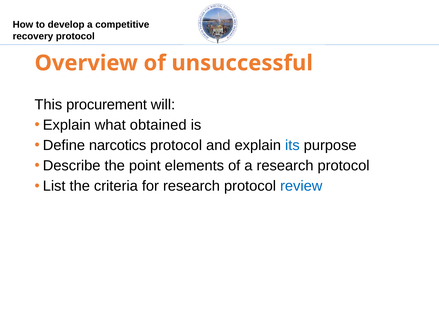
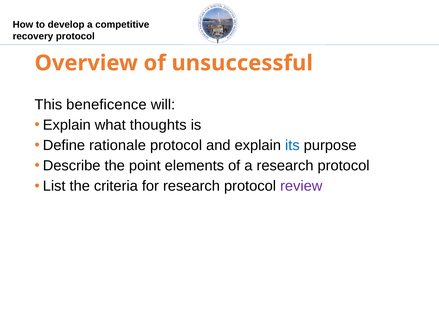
procurement: procurement -> beneficence
obtained: obtained -> thoughts
narcotics: narcotics -> rationale
review colour: blue -> purple
